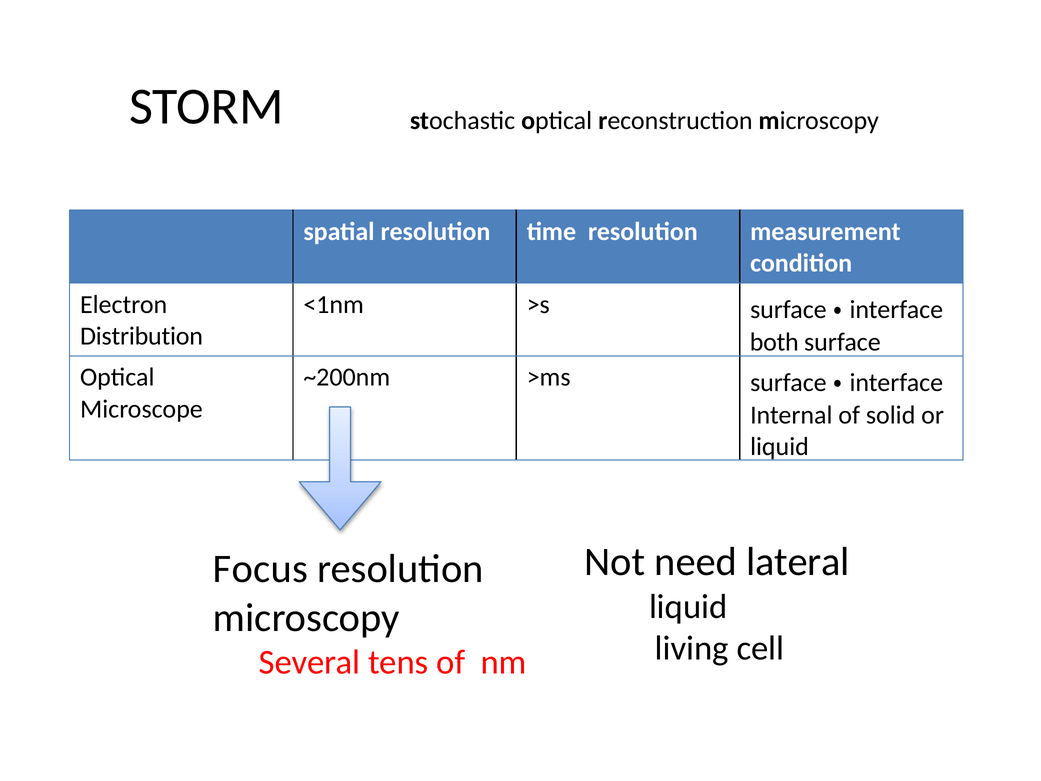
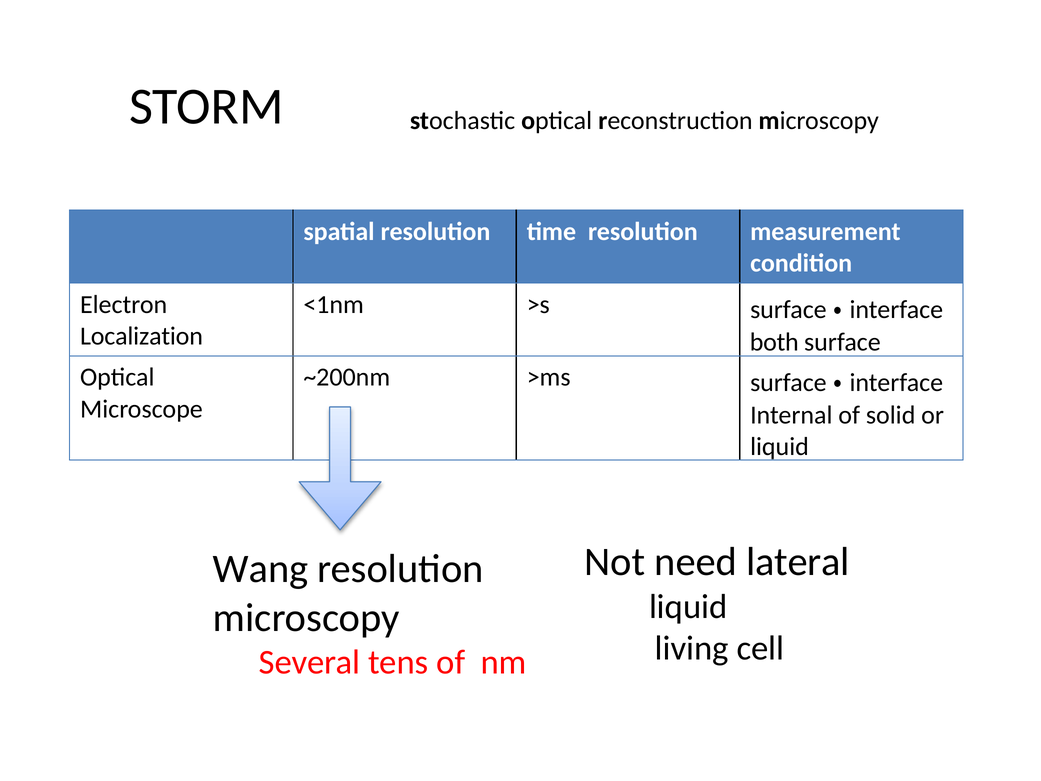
Distribution: Distribution -> Localization
Focus: Focus -> Wang
